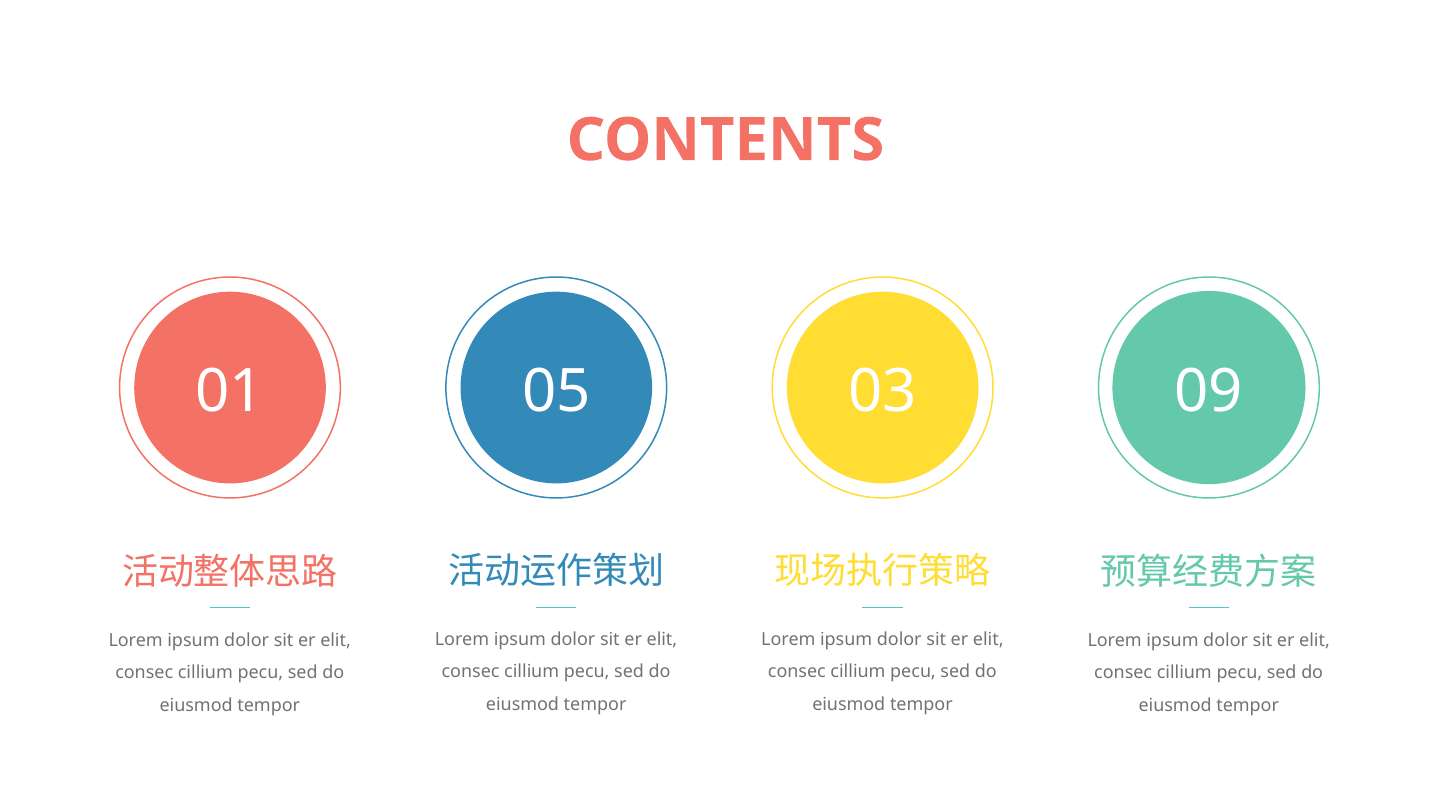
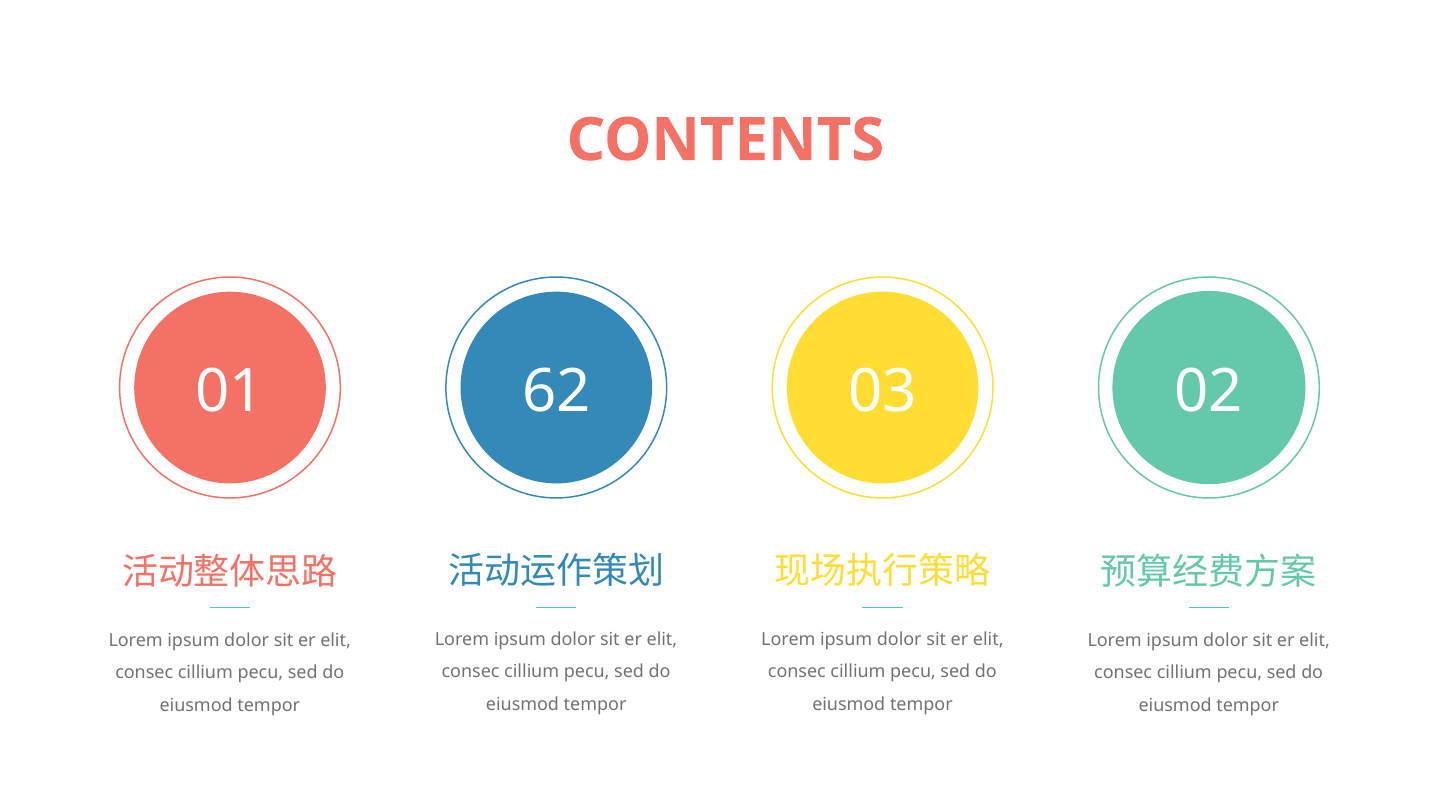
05: 05 -> 62
09: 09 -> 02
